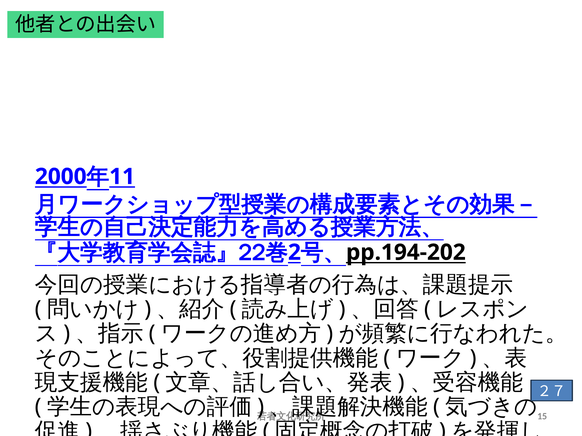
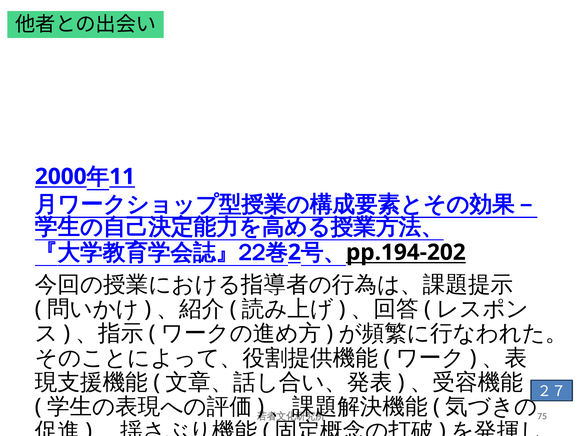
15: 15 -> 75
